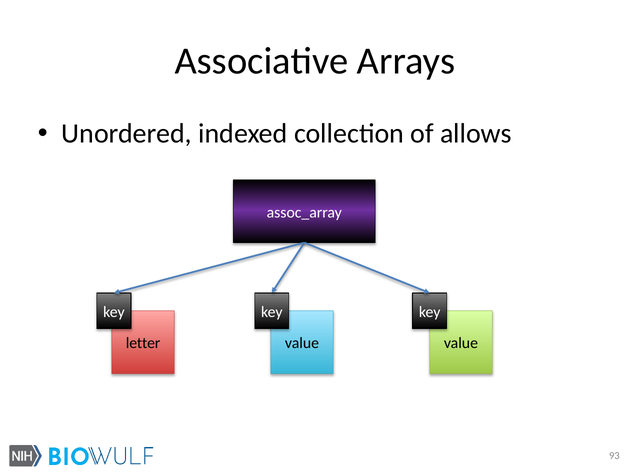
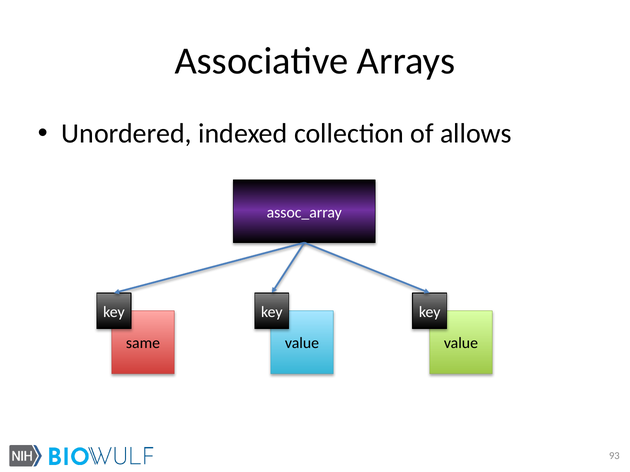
letter: letter -> same
